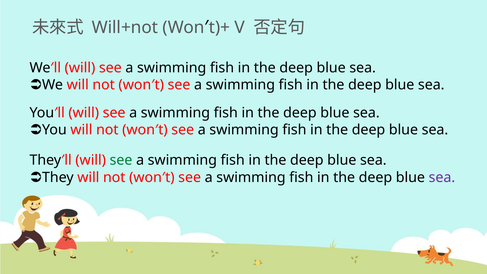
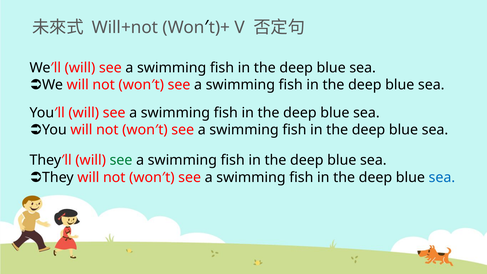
sea at (442, 177) colour: purple -> blue
